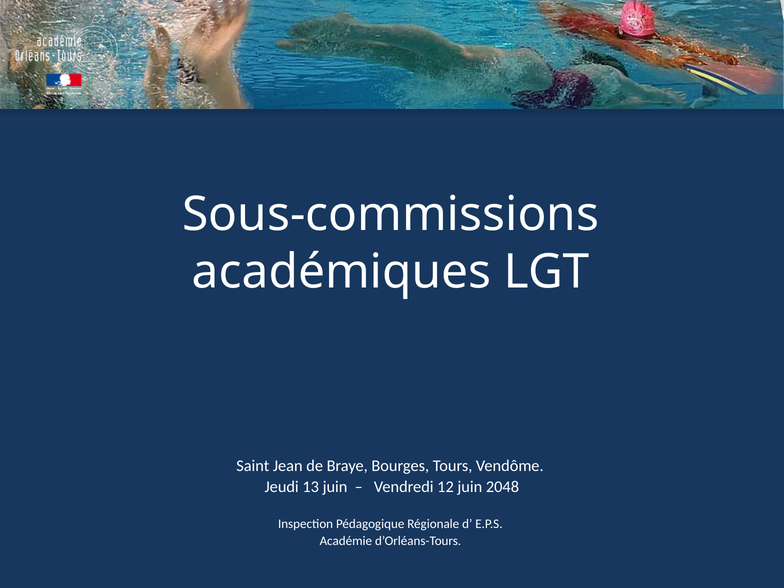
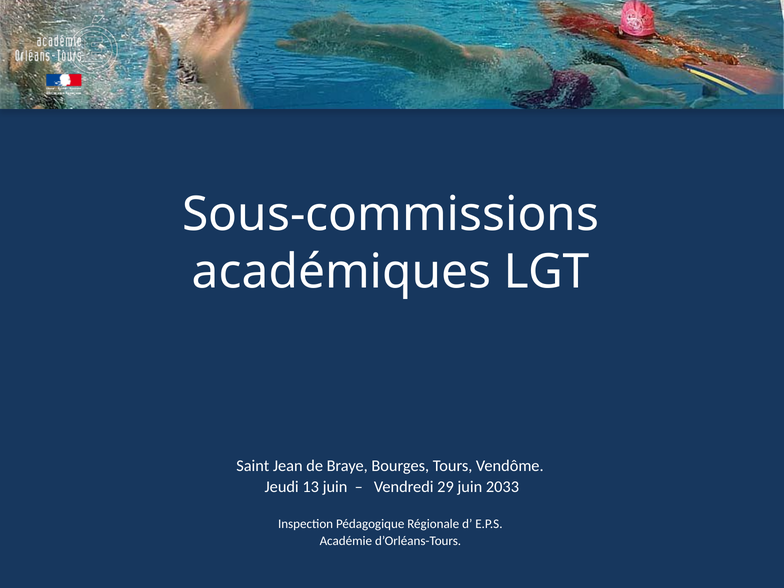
12: 12 -> 29
2048: 2048 -> 2033
